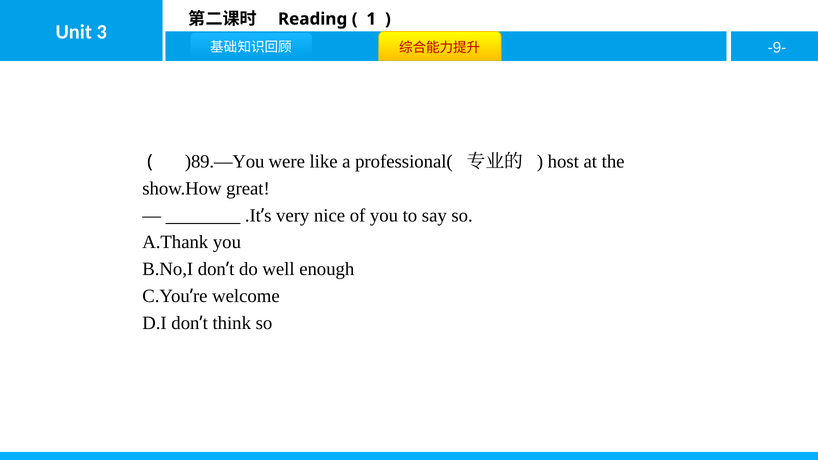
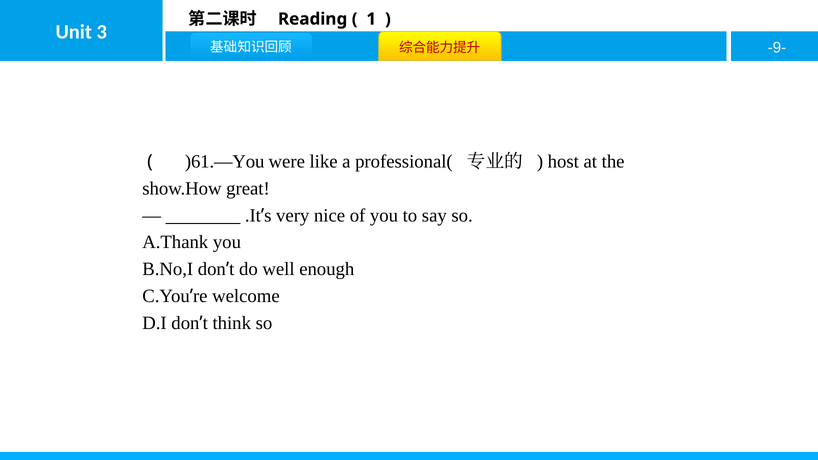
)89.—You: )89.—You -> )61.—You
